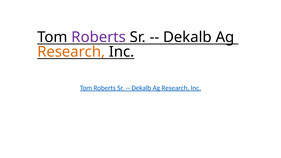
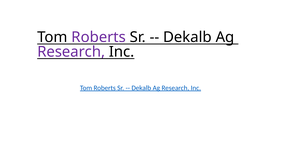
Research at (71, 52) colour: orange -> purple
